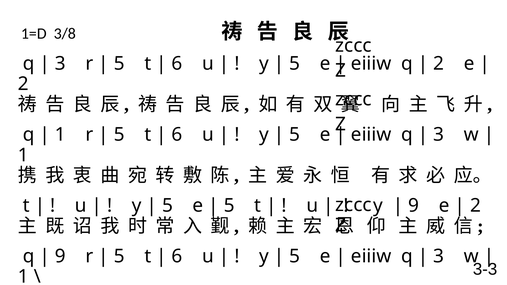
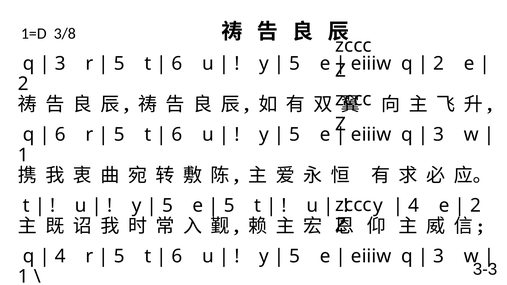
1 at (60, 135): 1 -> 6
9 at (414, 206): 9 -> 4
9 at (60, 256): 9 -> 4
